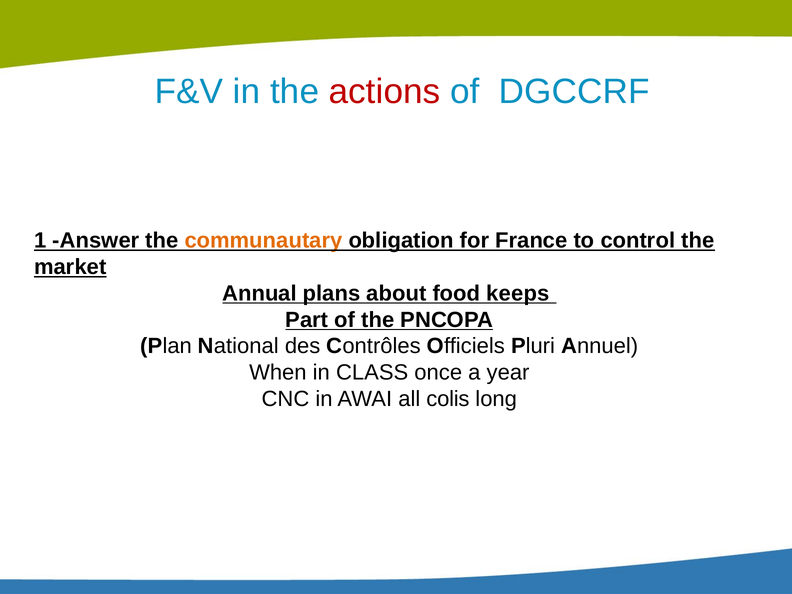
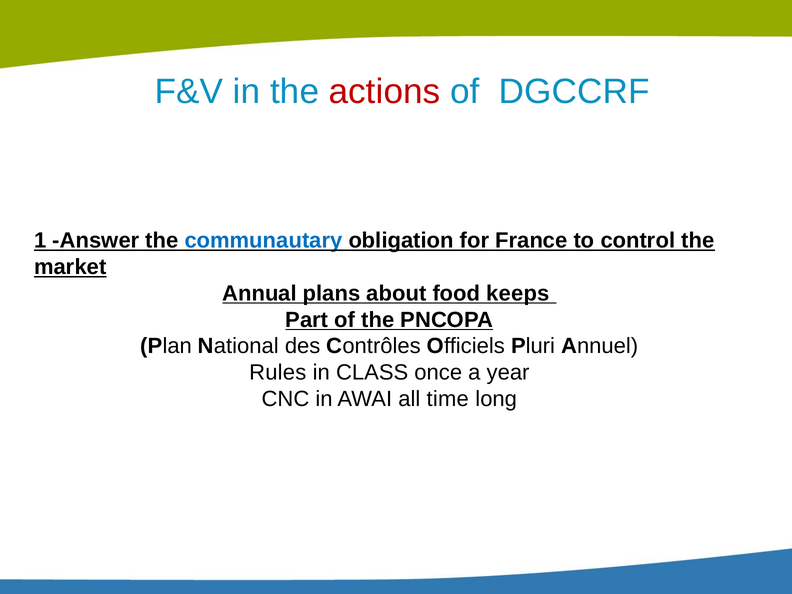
communautary colour: orange -> blue
When: When -> Rules
colis: colis -> time
